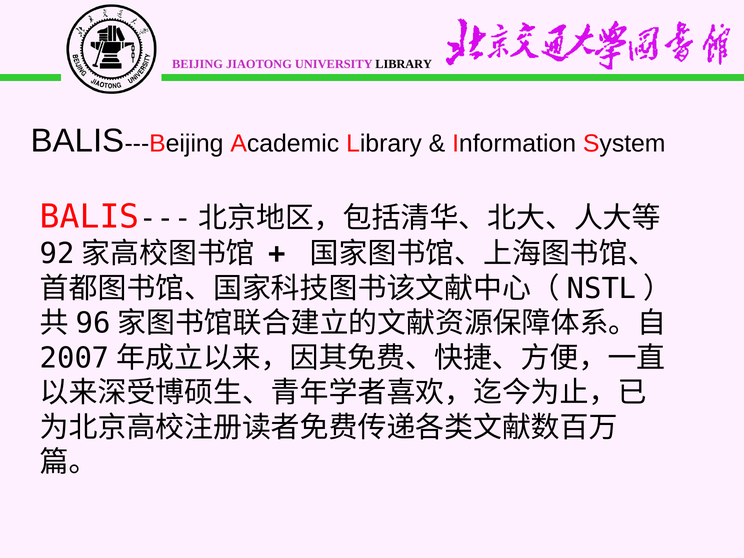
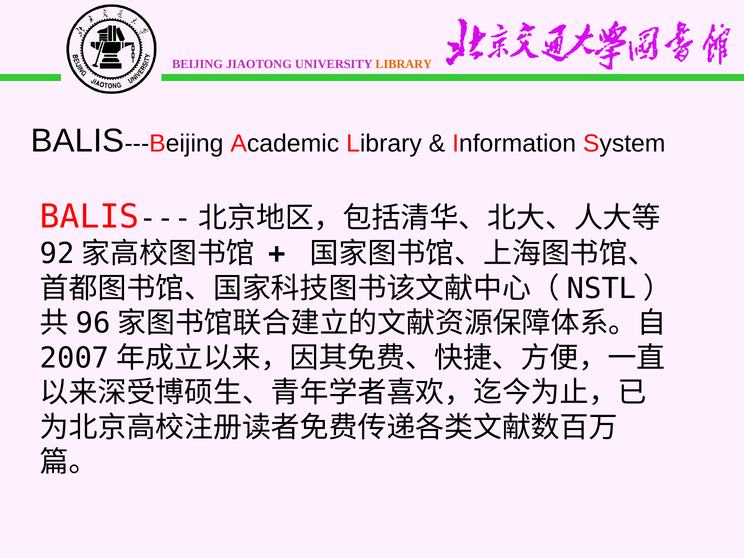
LIBRARY at (404, 64) colour: black -> orange
